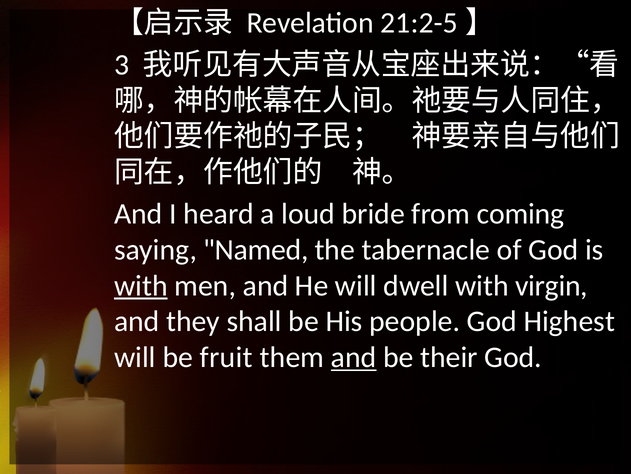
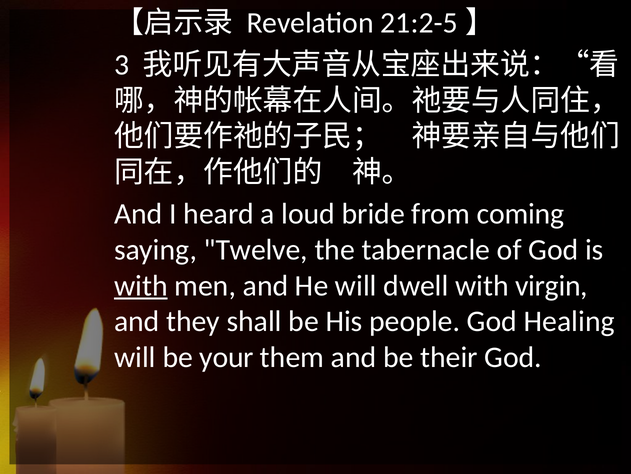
Named: Named -> Twelve
Highest: Highest -> Healing
fruit: fruit -> your
and at (354, 357) underline: present -> none
